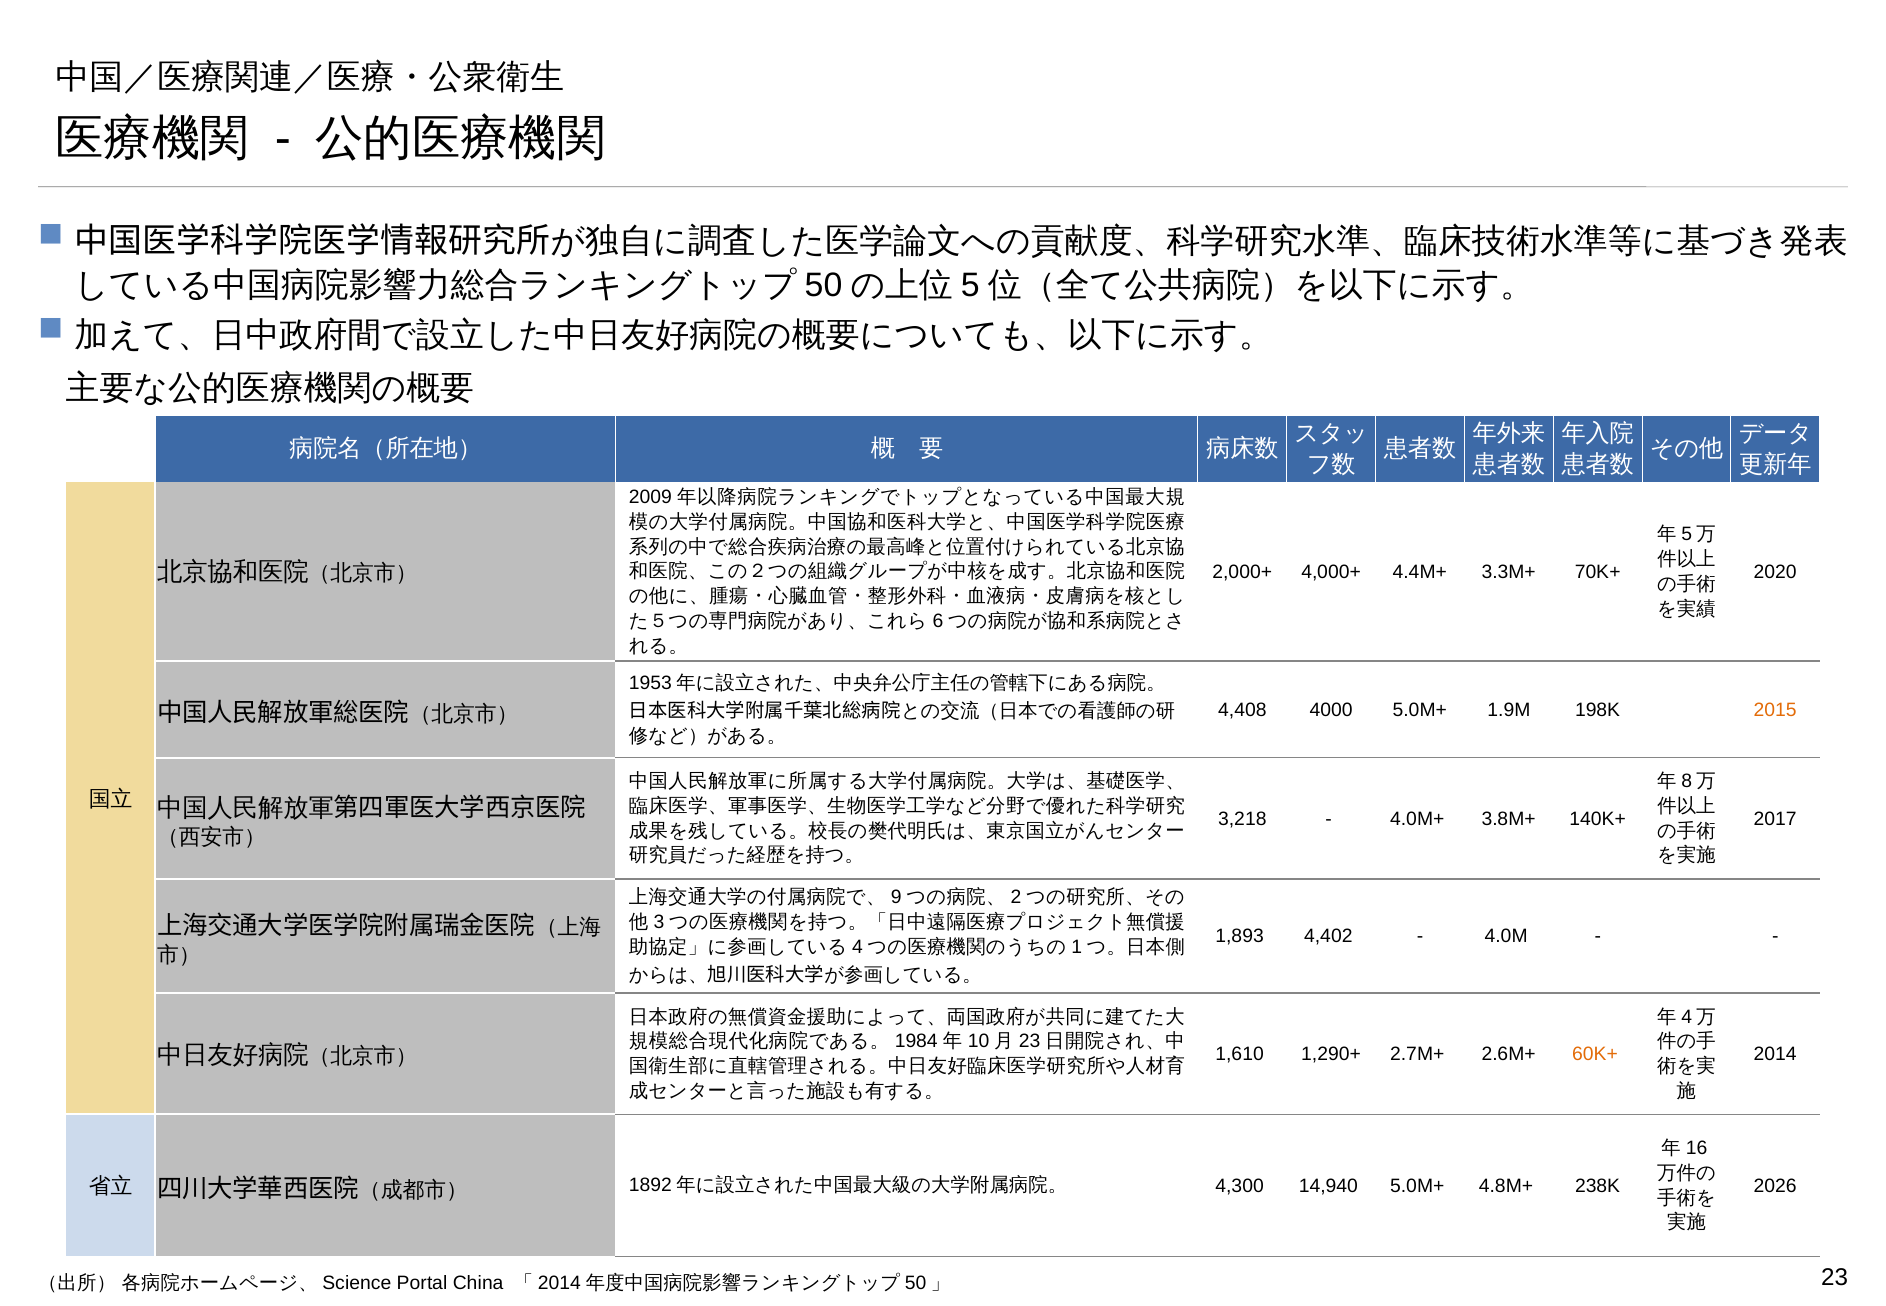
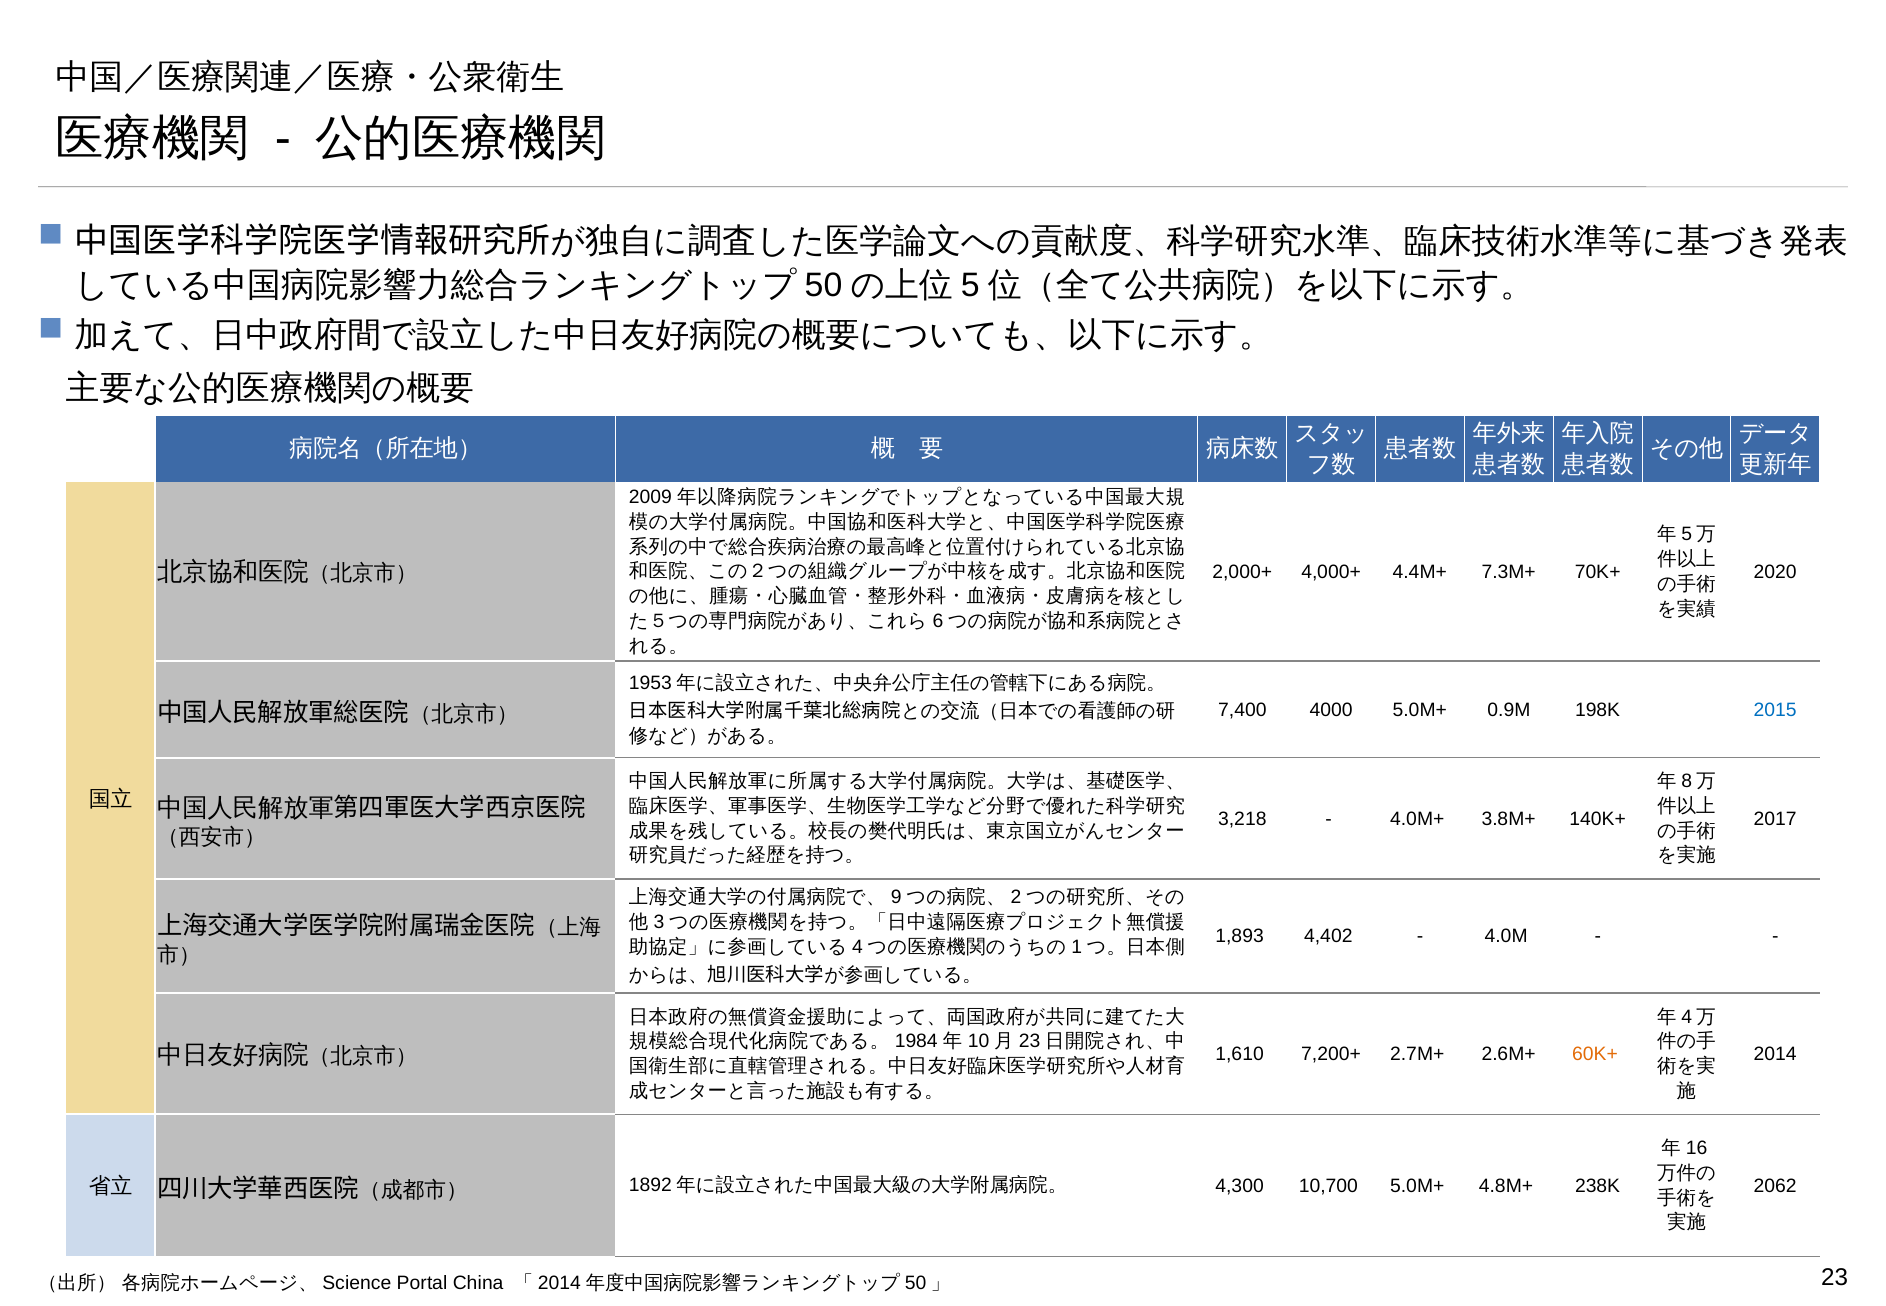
3.3M+: 3.3M+ -> 7.3M+
4,408: 4,408 -> 7,400
1.9M: 1.9M -> 0.9M
2015 colour: orange -> blue
1,290+: 1,290+ -> 7,200+
2026: 2026 -> 2062
14,940: 14,940 -> 10,700
